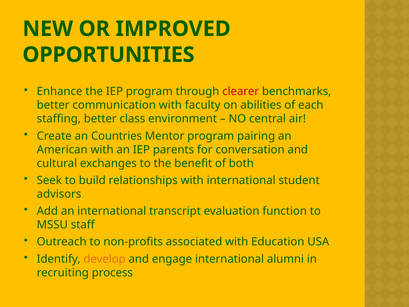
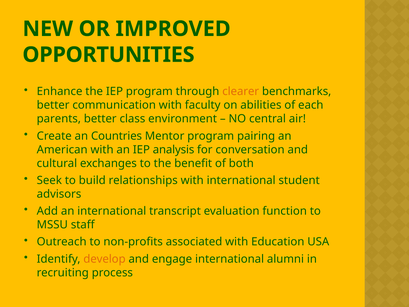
clearer colour: red -> orange
staffing: staffing -> parents
parents: parents -> analysis
